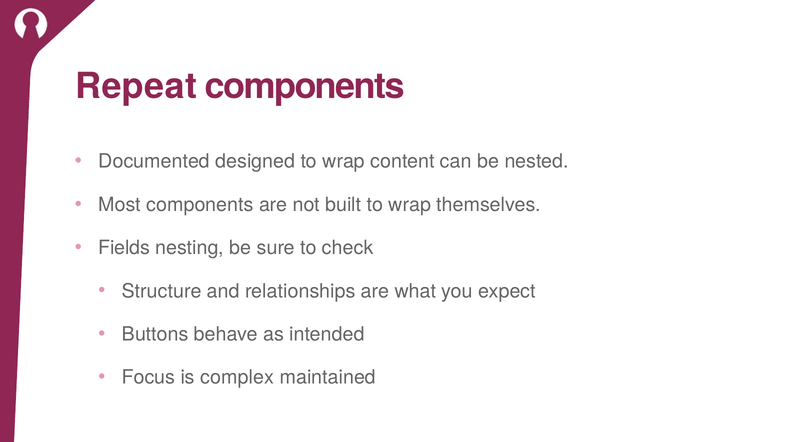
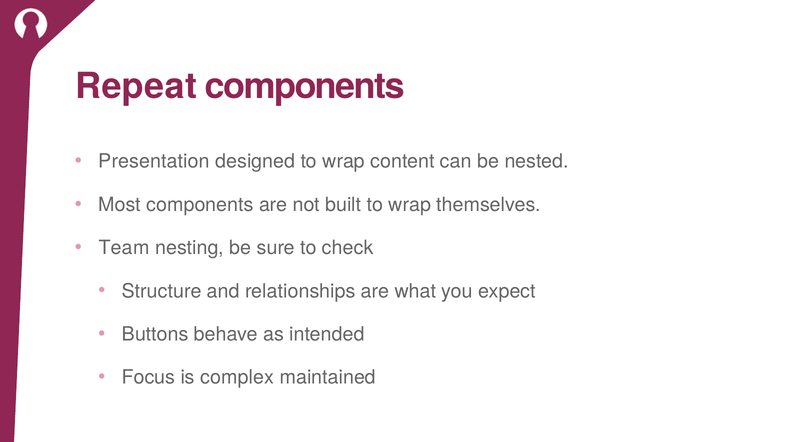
Documented: Documented -> Presentation
Fields: Fields -> Team
